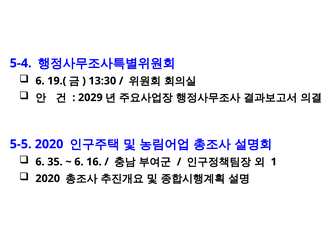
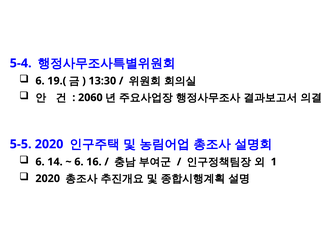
2029: 2029 -> 2060
35: 35 -> 14
